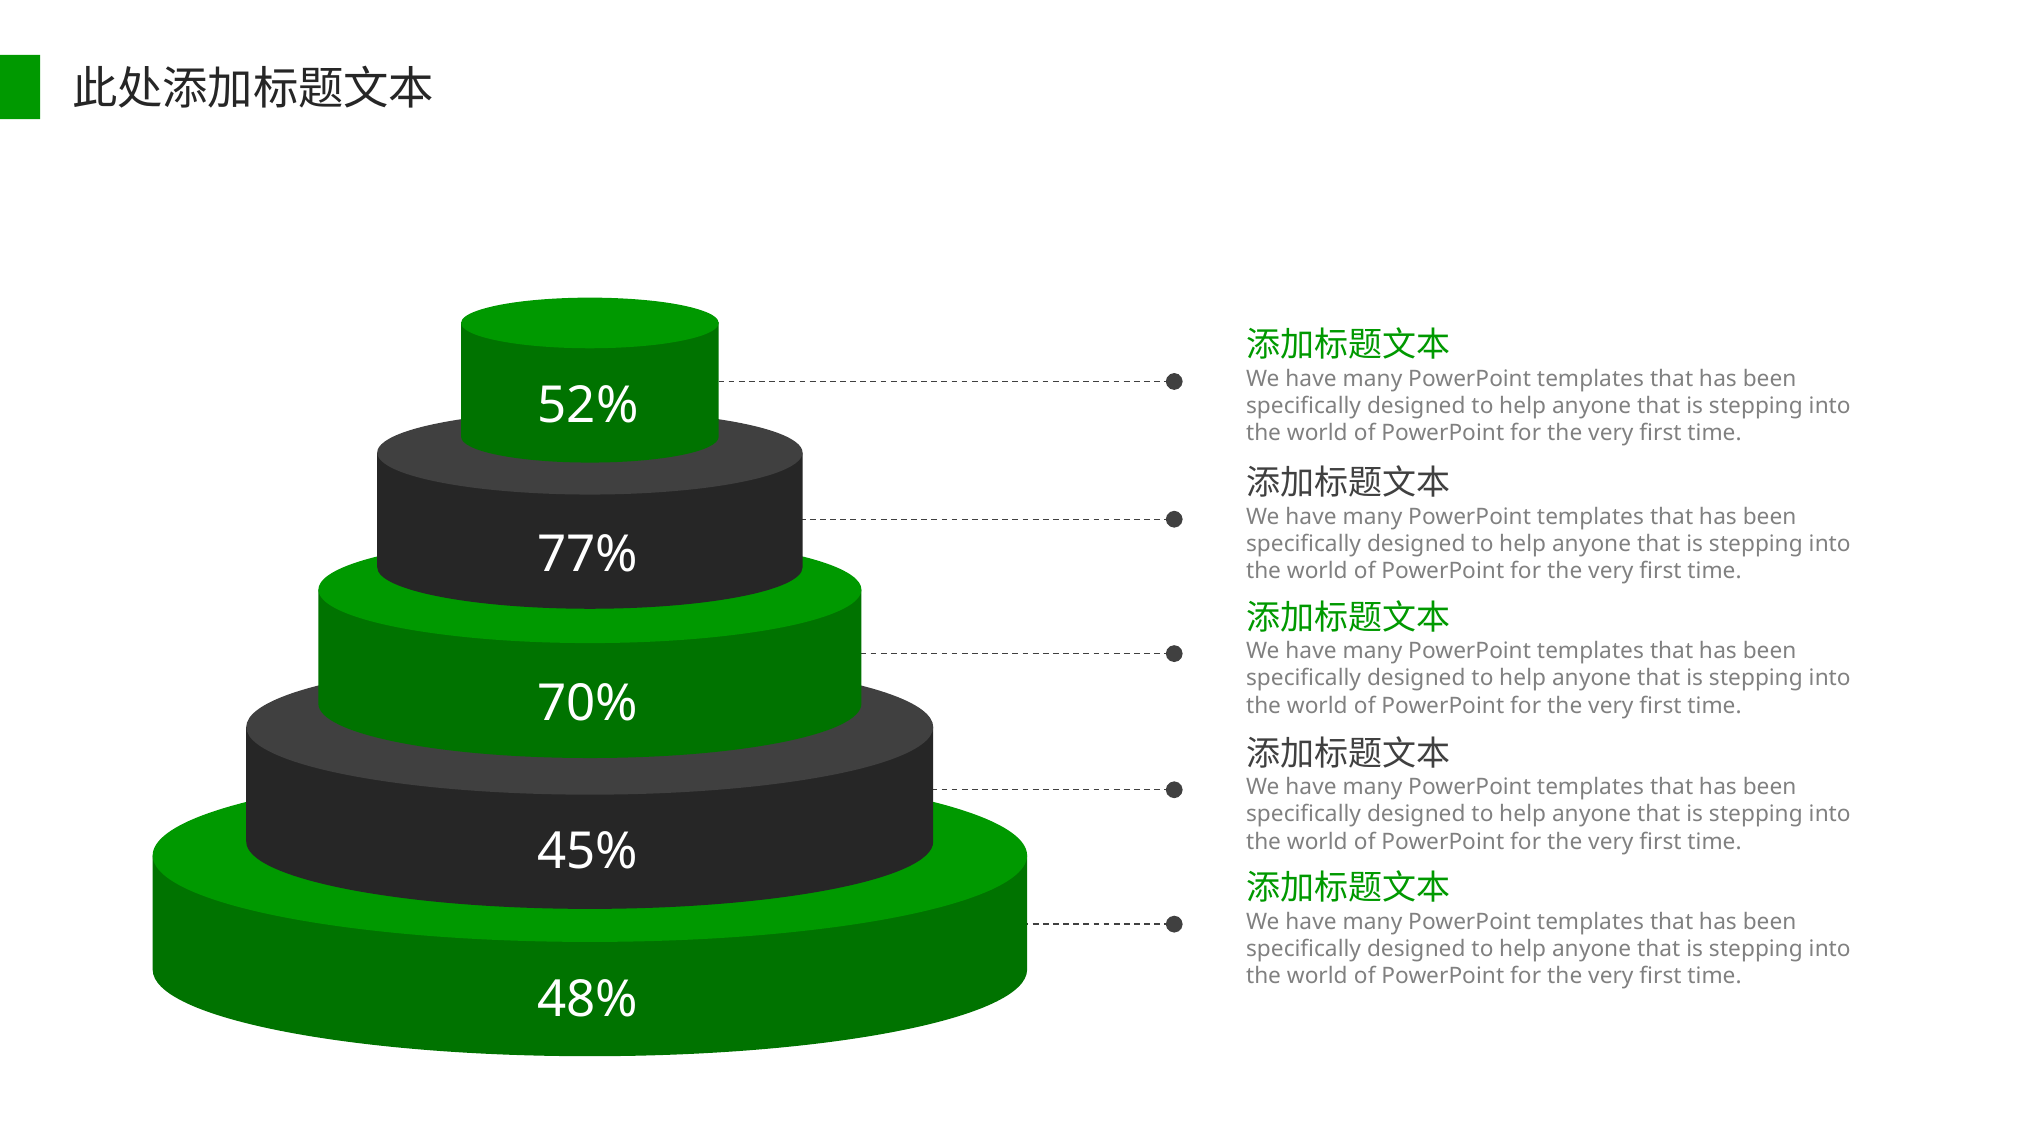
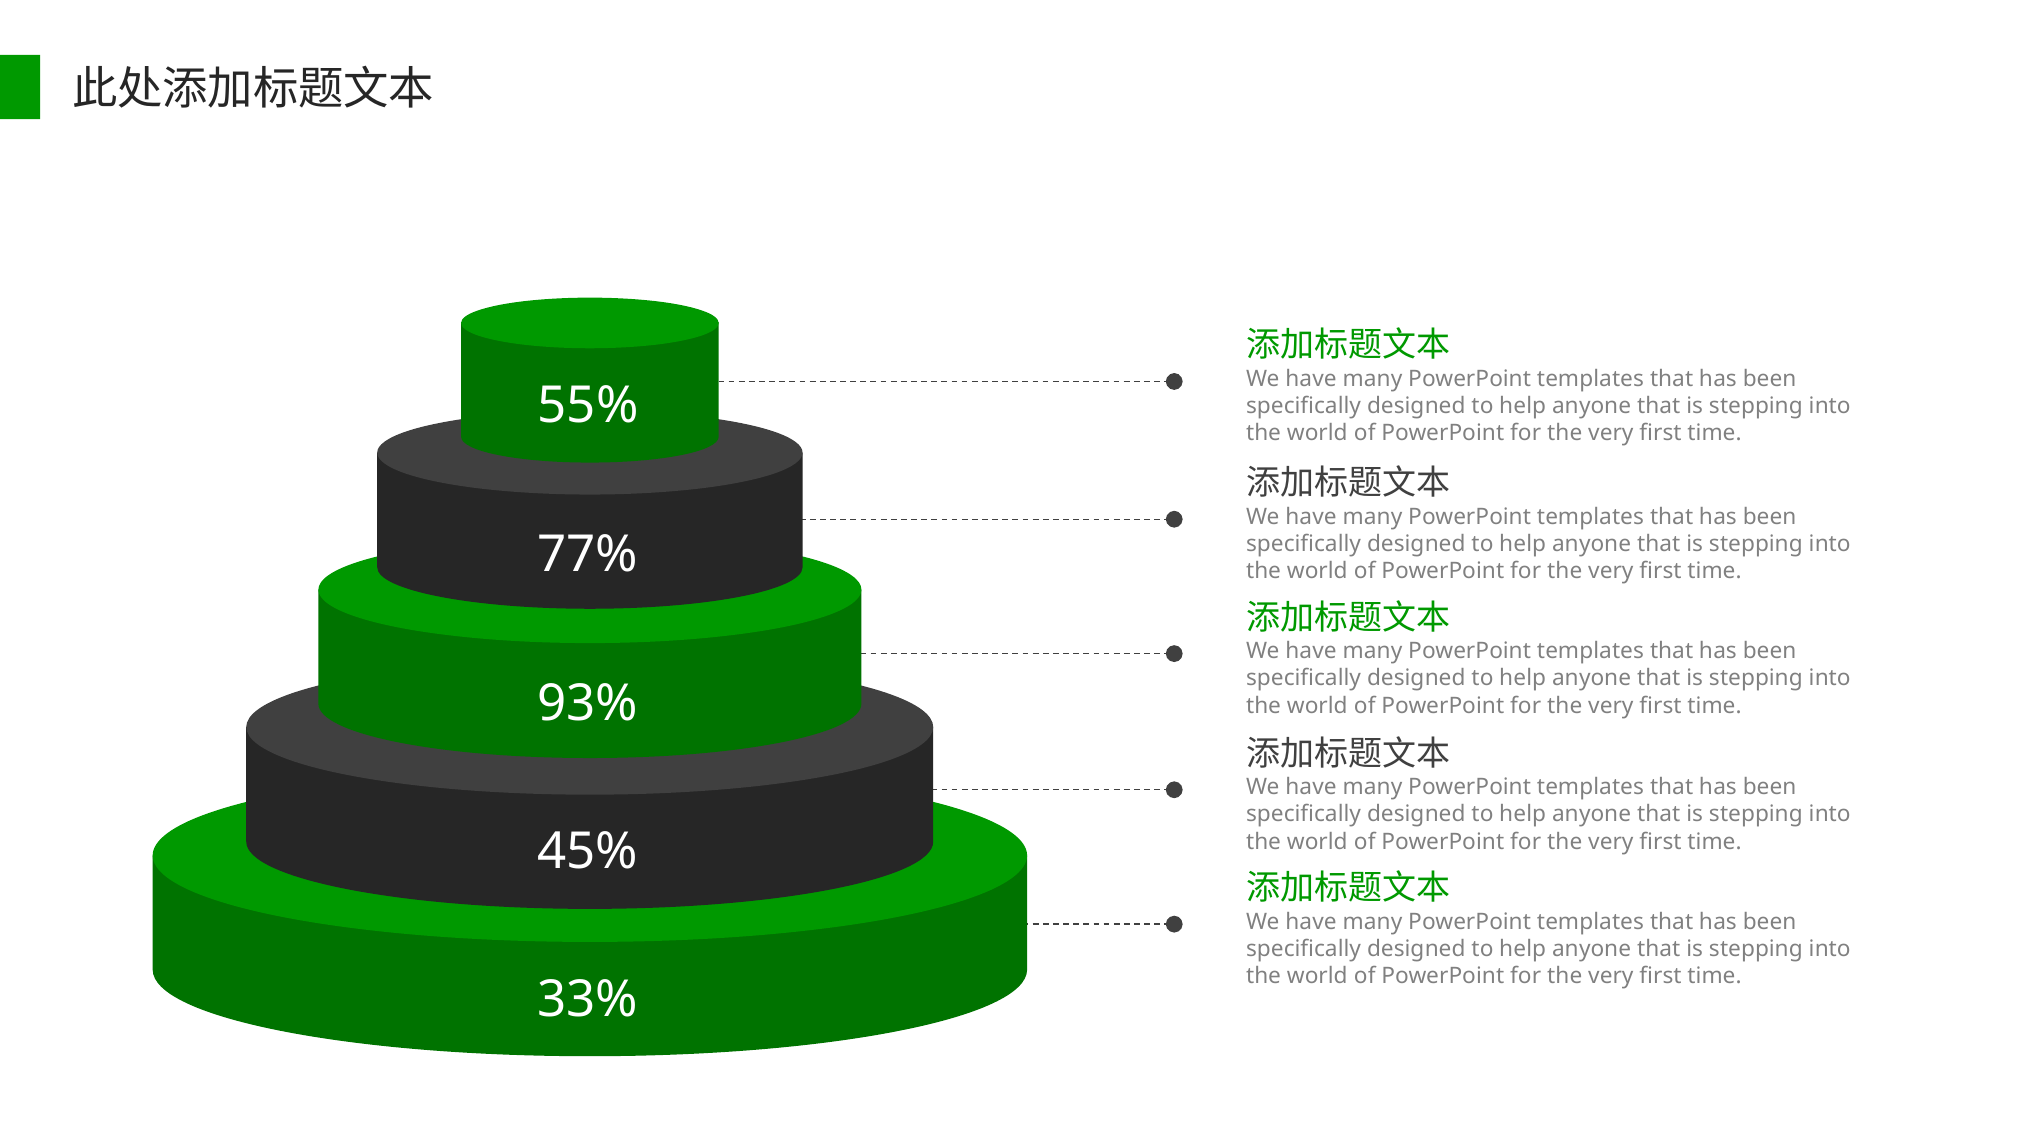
52%: 52% -> 55%
70%: 70% -> 93%
48%: 48% -> 33%
